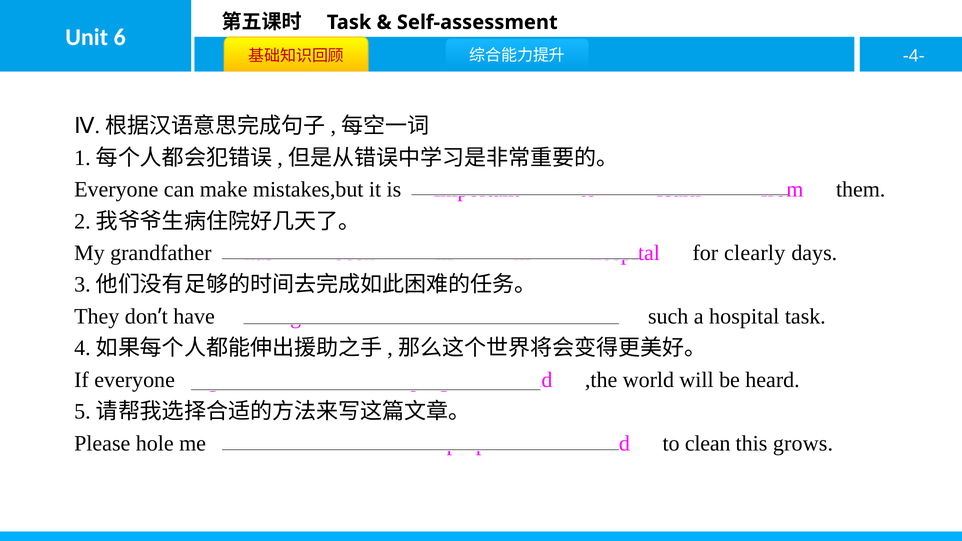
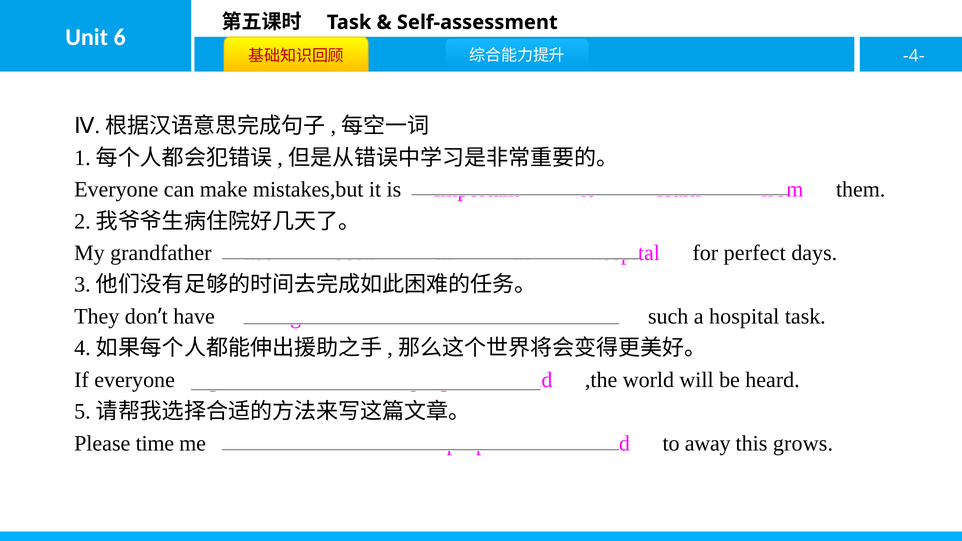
clearly: clearly -> perfect
Please hole: hole -> time
clean: clean -> away
